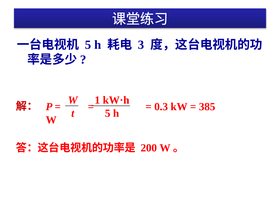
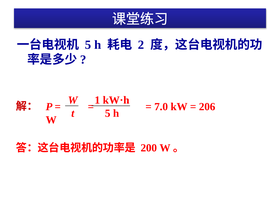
3: 3 -> 2
0.3: 0.3 -> 7.0
385: 385 -> 206
